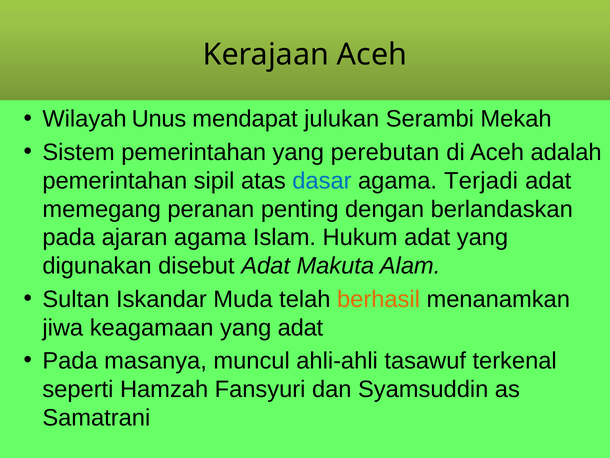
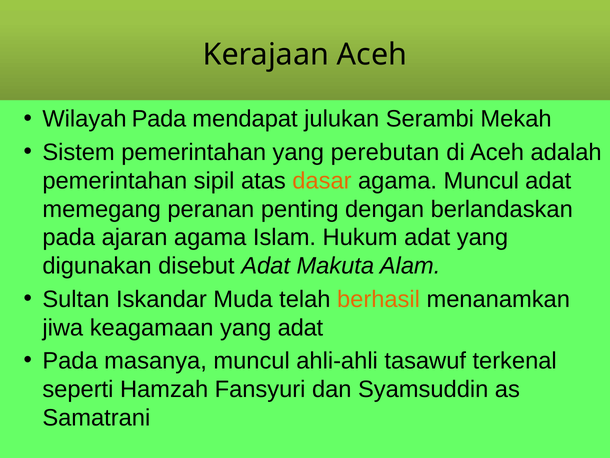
Wilayah Unus: Unus -> Pada
dasar colour: blue -> orange
agama Terjadi: Terjadi -> Muncul
